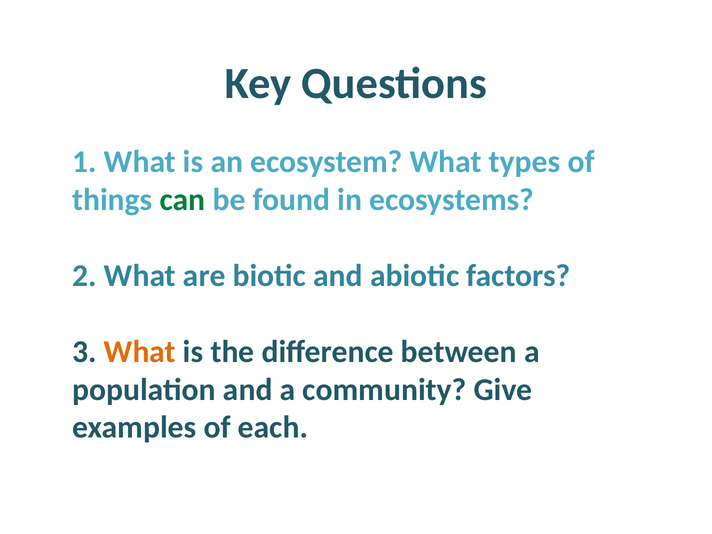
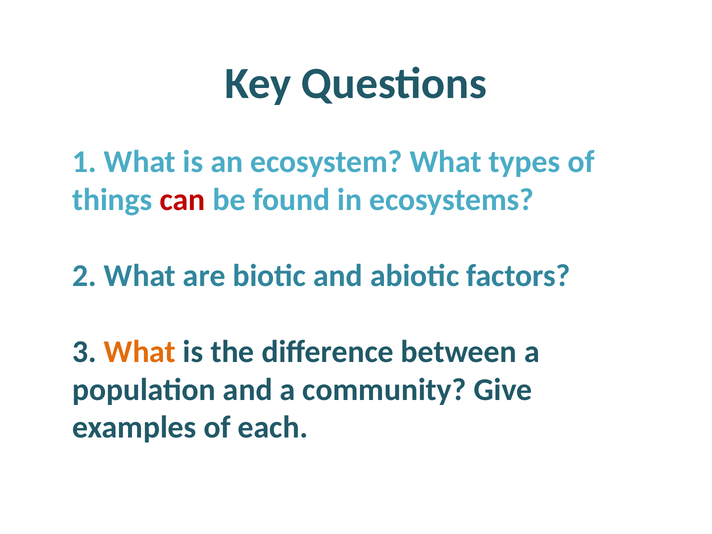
can colour: green -> red
